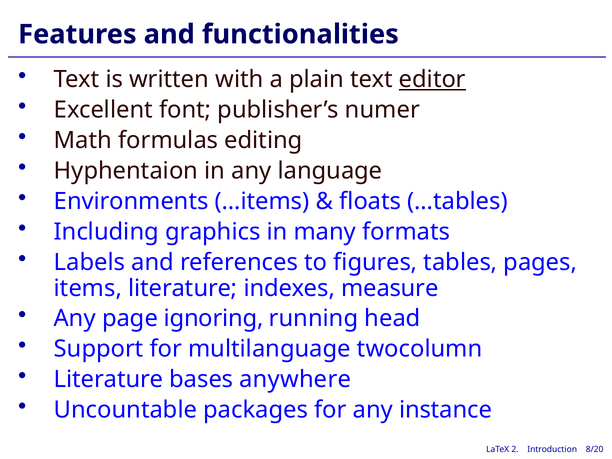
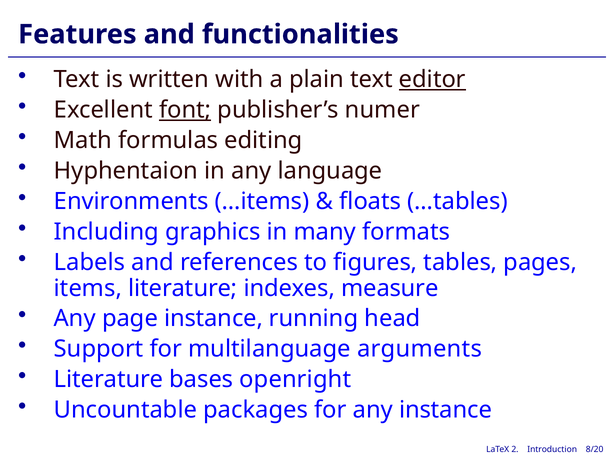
font underline: none -> present
page ignoring: ignoring -> instance
twocolumn: twocolumn -> arguments
anywhere: anywhere -> openright
